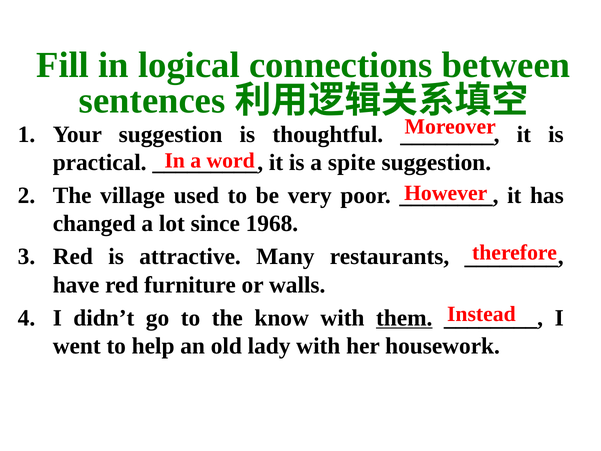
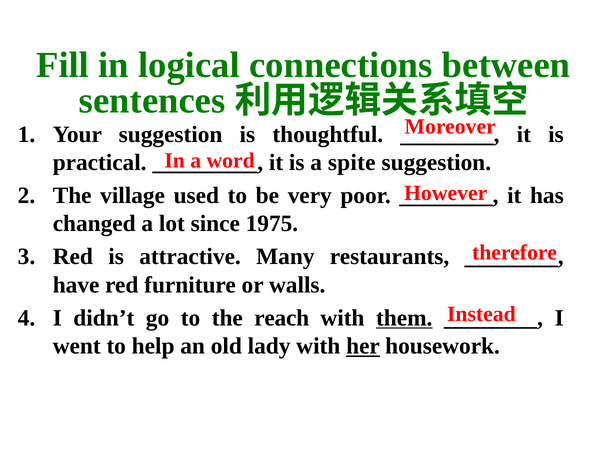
1968: 1968 -> 1975
know: know -> reach
her underline: none -> present
